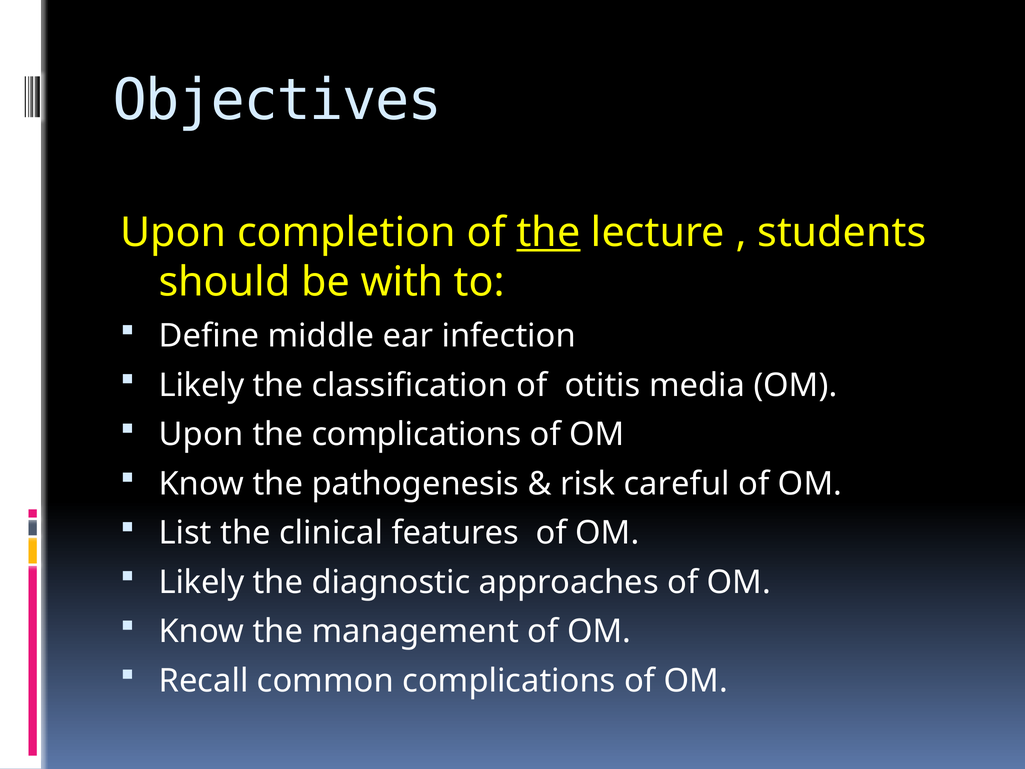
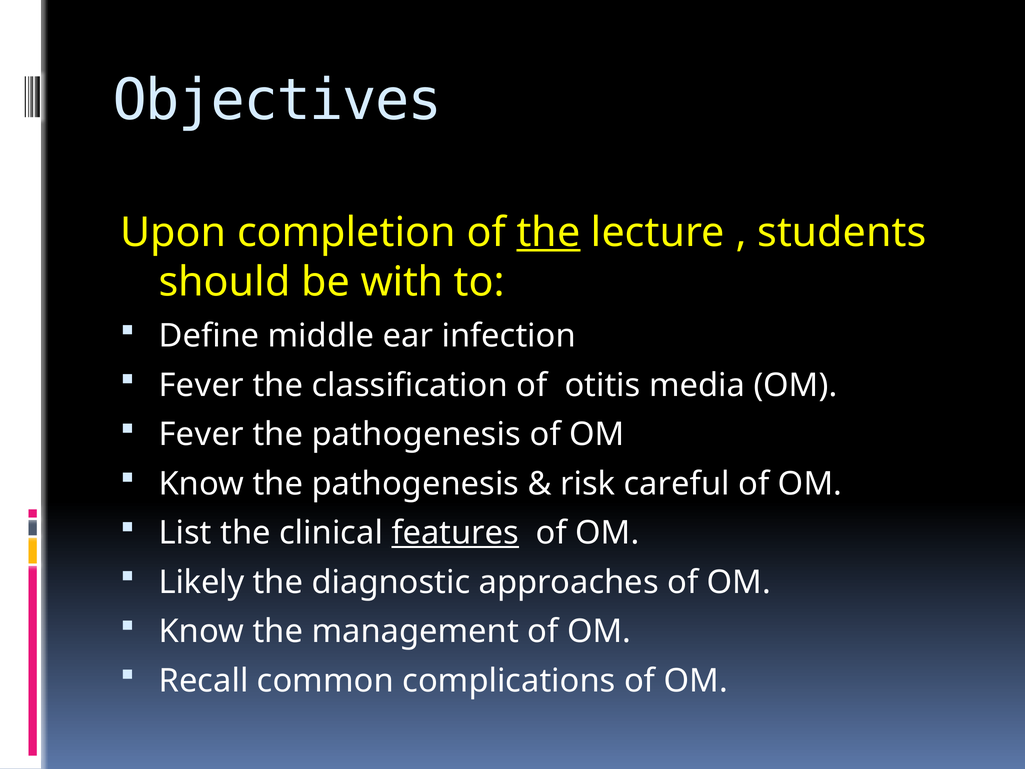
Likely at (201, 385): Likely -> Fever
Upon at (201, 434): Upon -> Fever
complications at (417, 434): complications -> pathogenesis
features underline: none -> present
